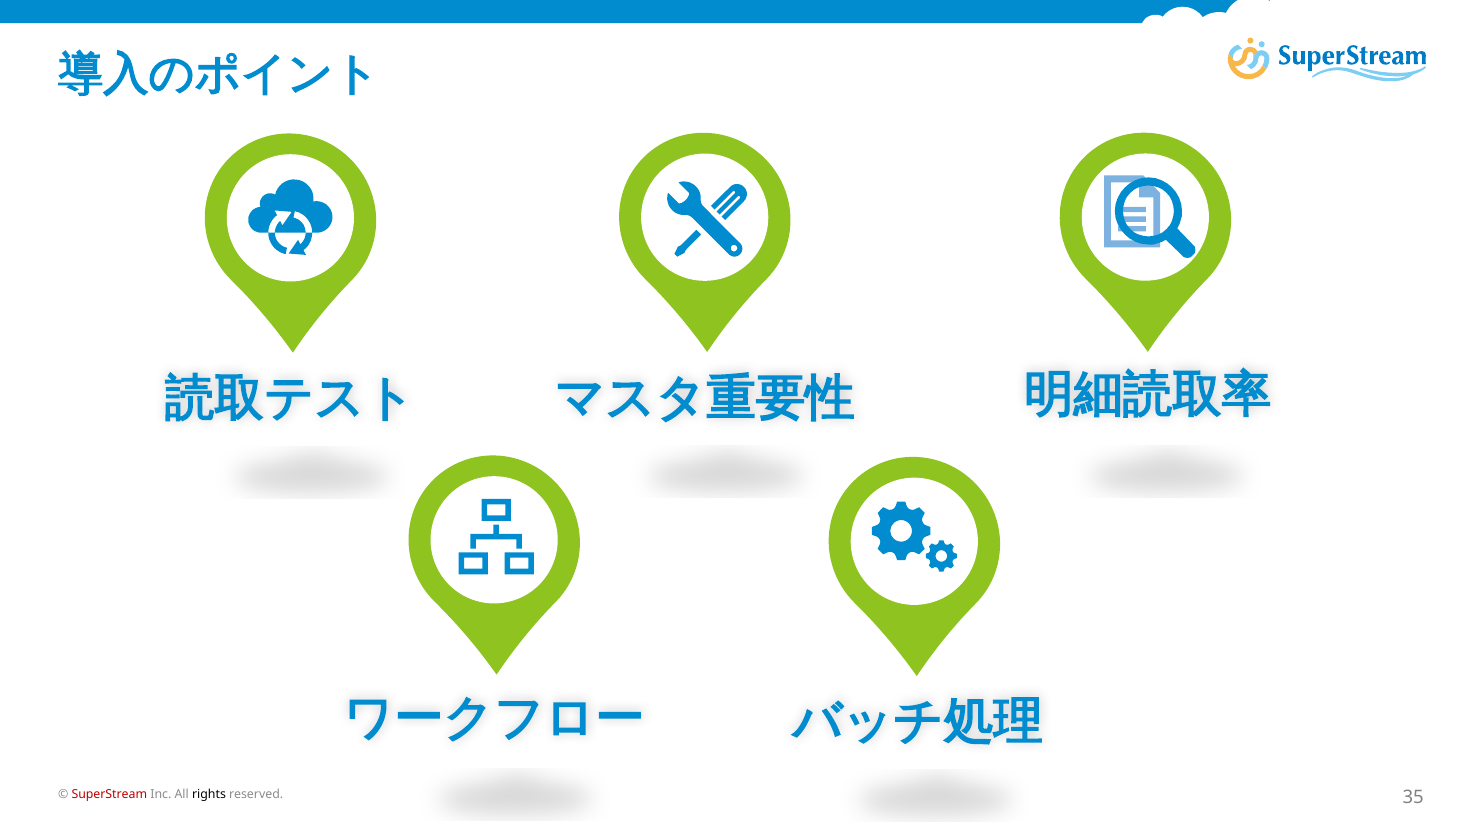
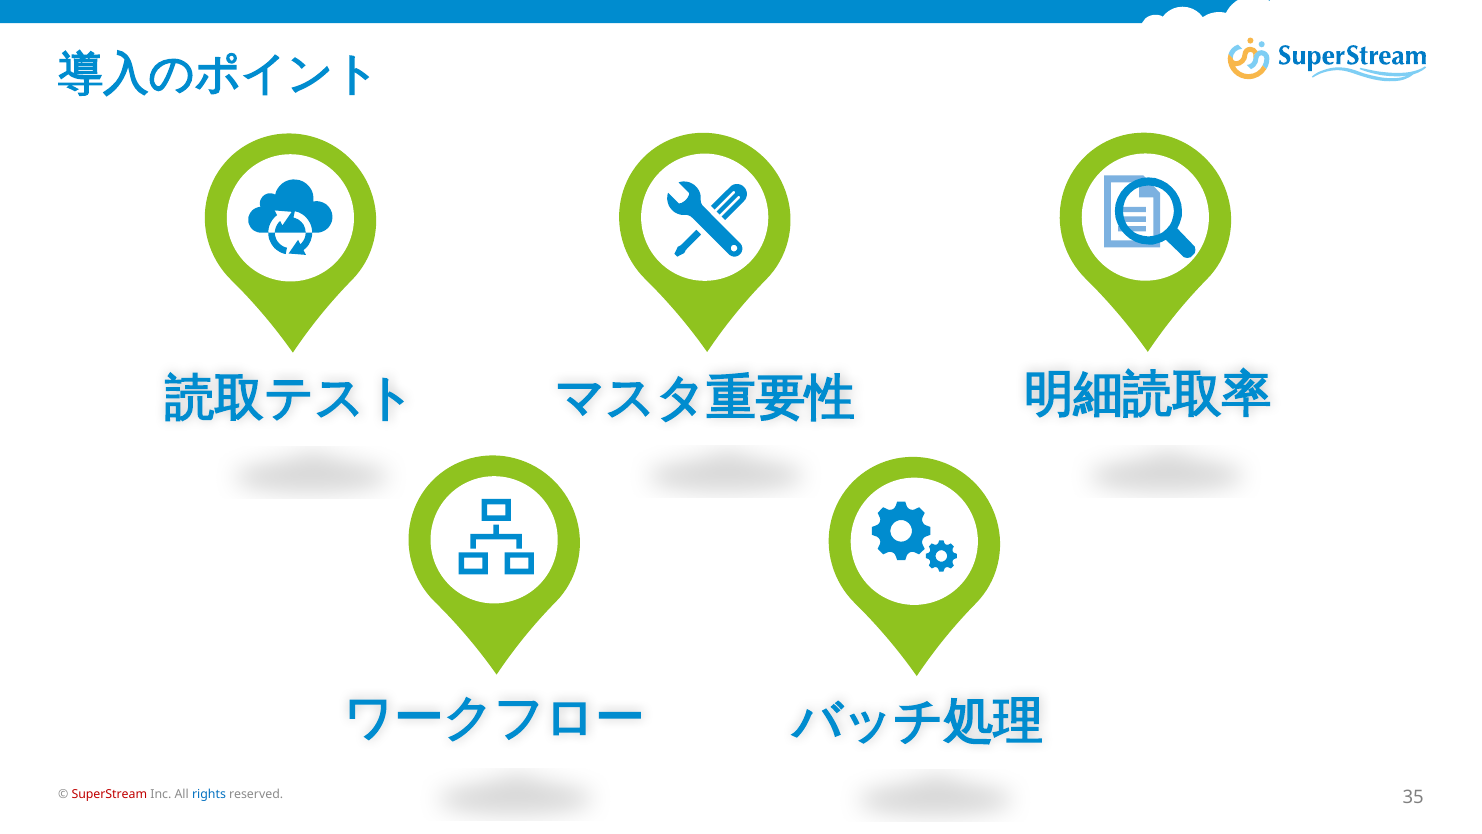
rights colour: black -> blue
